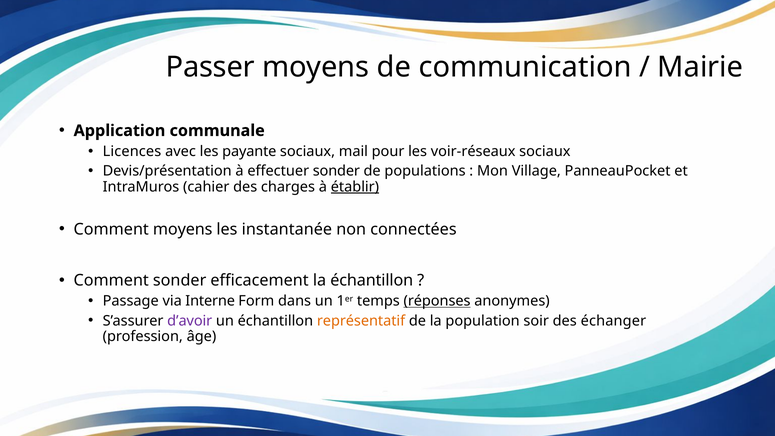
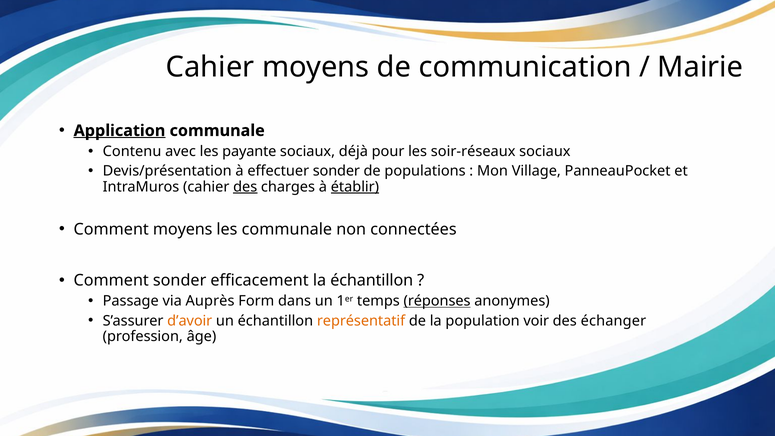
Passer at (210, 67): Passer -> Cahier
Application underline: none -> present
Licences: Licences -> Contenu
mail: mail -> déjà
voir-réseaux: voir-réseaux -> soir-réseaux
des at (245, 187) underline: none -> present
les instantanée: instantanée -> communale
Interne: Interne -> Auprès
d’avoir colour: purple -> orange
soir: soir -> voir
